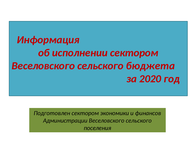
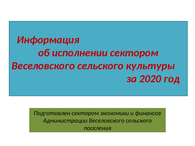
бюджета: бюджета -> культуры
